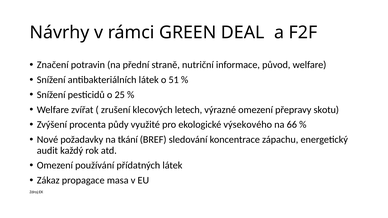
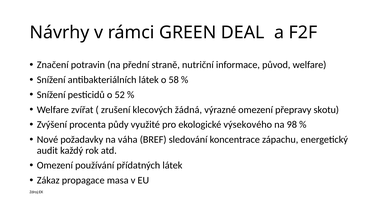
51: 51 -> 58
25: 25 -> 52
letech: letech -> žádná
66: 66 -> 98
tkání: tkání -> váha
